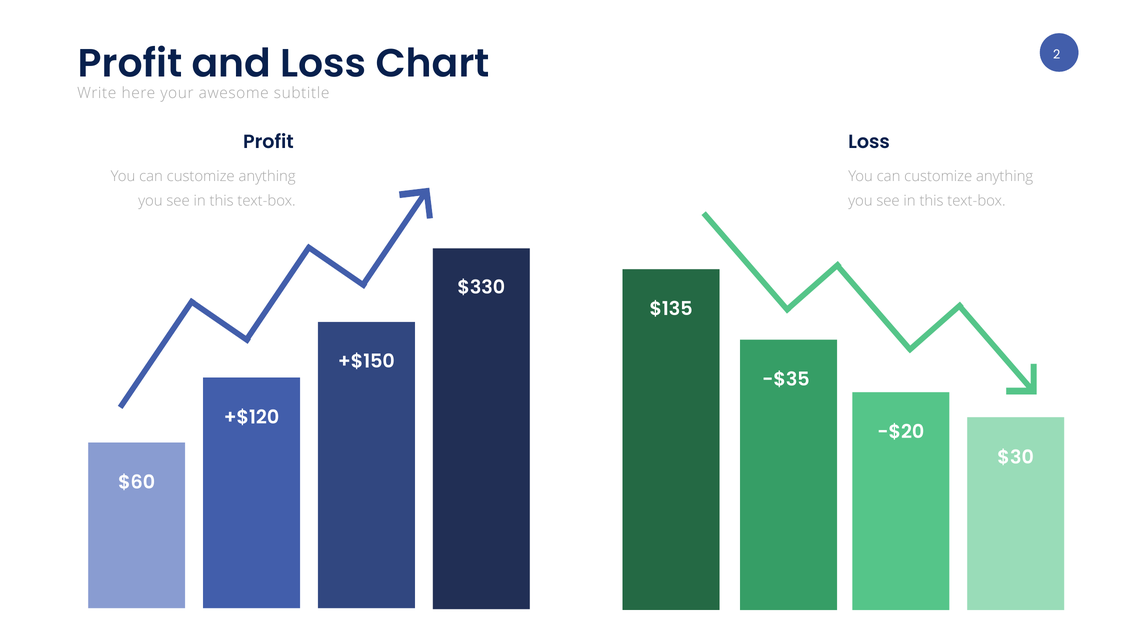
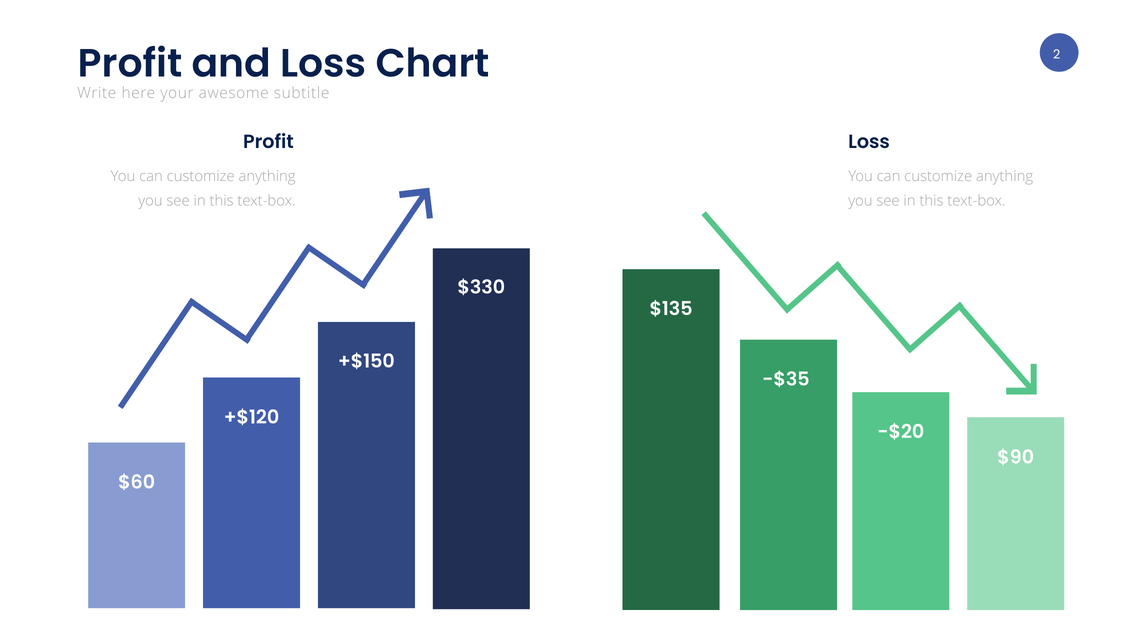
$30: $30 -> $90
